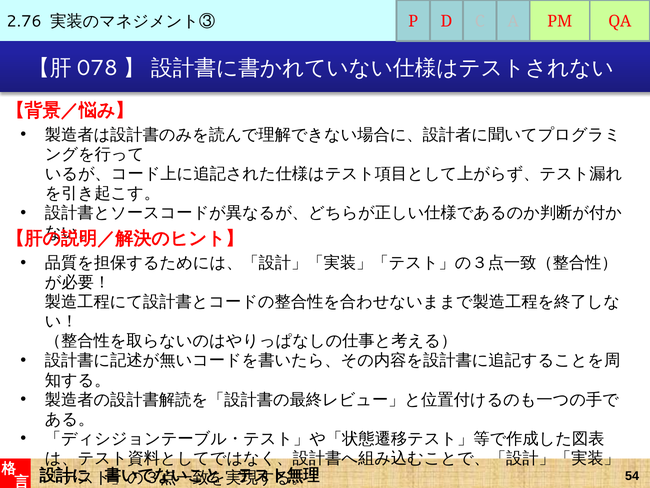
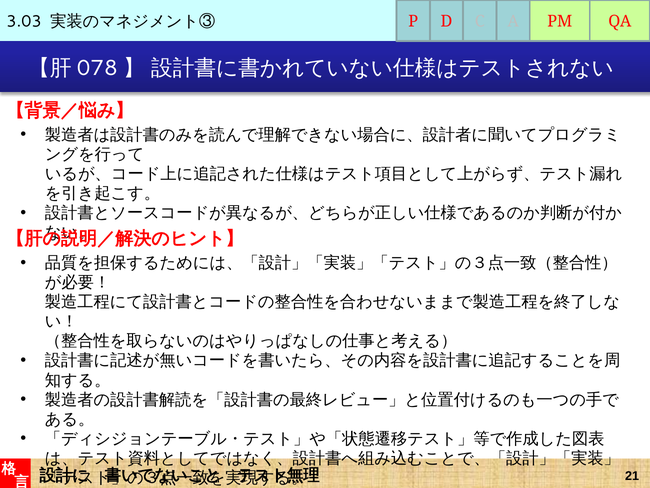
2.76: 2.76 -> 3.03
54: 54 -> 21
